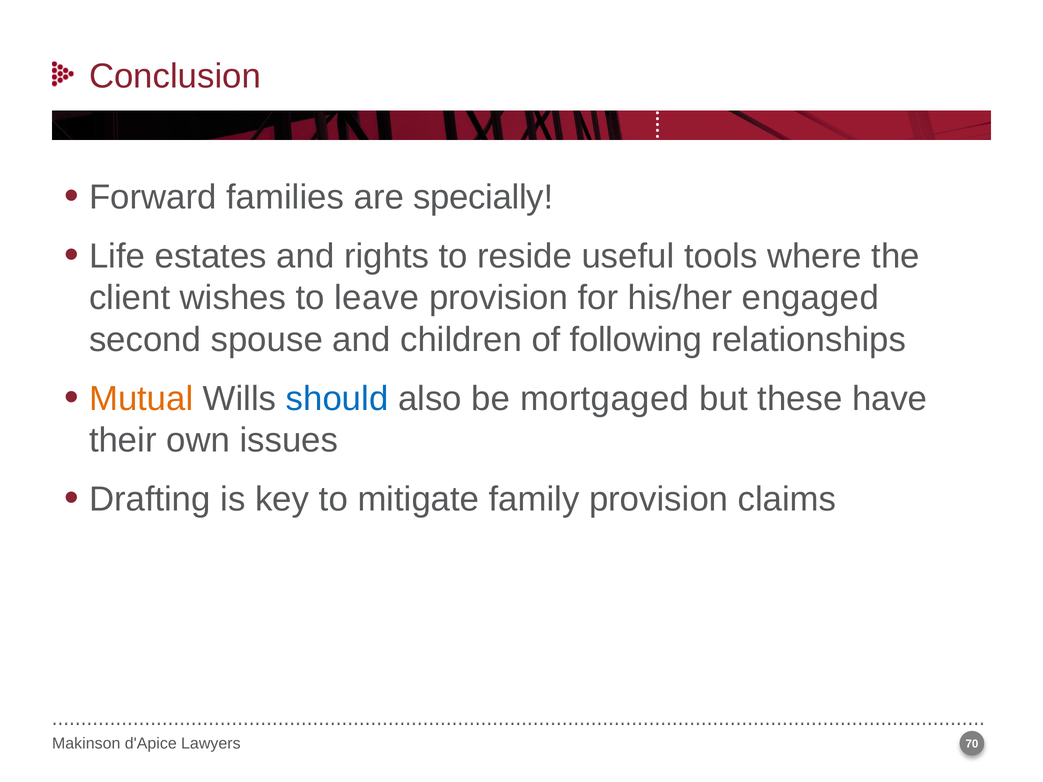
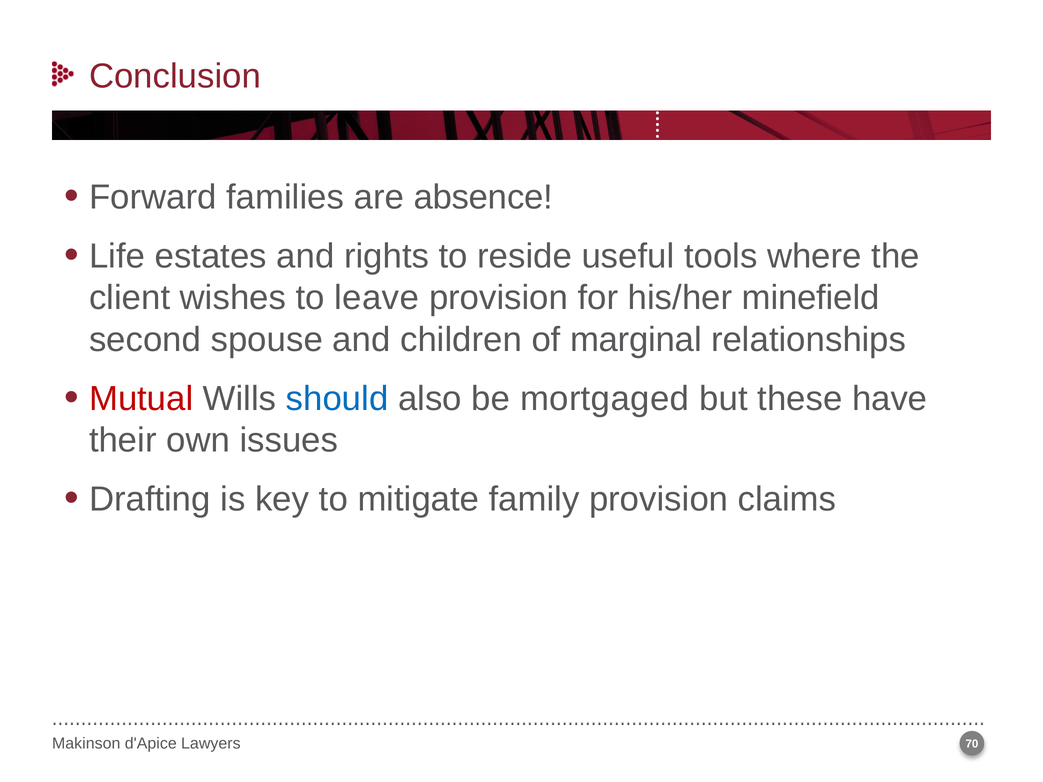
specially: specially -> absence
engaged: engaged -> minefield
following: following -> marginal
Mutual colour: orange -> red
